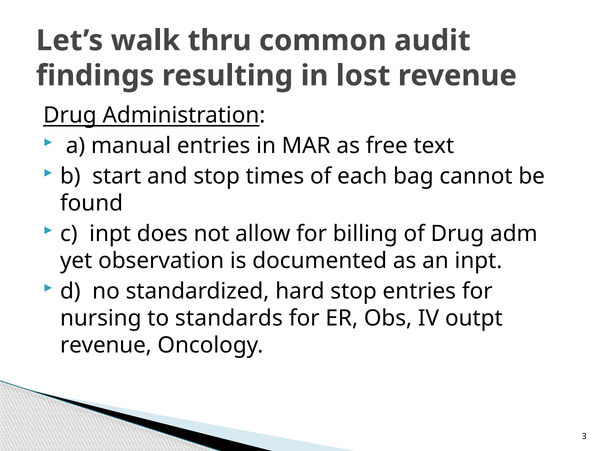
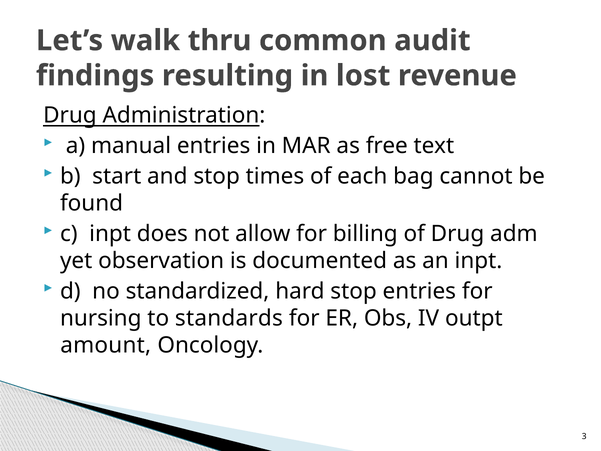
revenue at (106, 345): revenue -> amount
